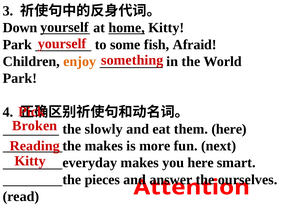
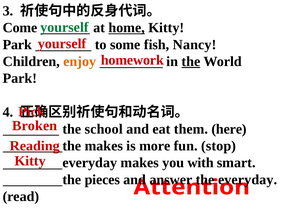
yourself at (64, 27) colour: black -> green
Down: Down -> Come
Afraid: Afraid -> Nancy
something: something -> homework
the at (191, 61) underline: none -> present
slowly: slowly -> school
next: next -> stop
you here: here -> with
the ourselves: ourselves -> everyday
